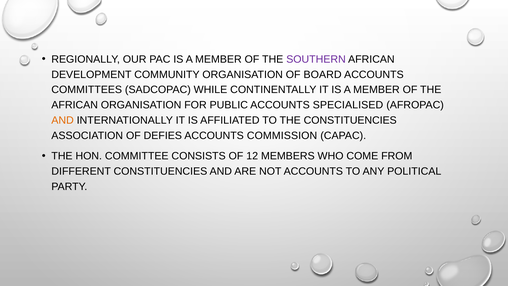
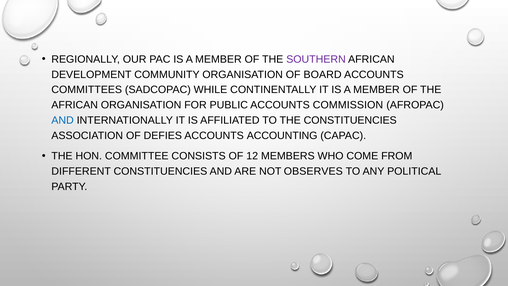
SPECIALISED: SPECIALISED -> COMMISSION
AND at (63, 120) colour: orange -> blue
COMMISSION: COMMISSION -> ACCOUNTING
NOT ACCOUNTS: ACCOUNTS -> OBSERVES
